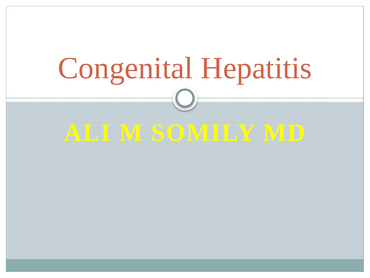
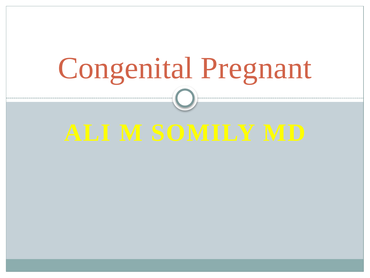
Hepatitis: Hepatitis -> Pregnant
